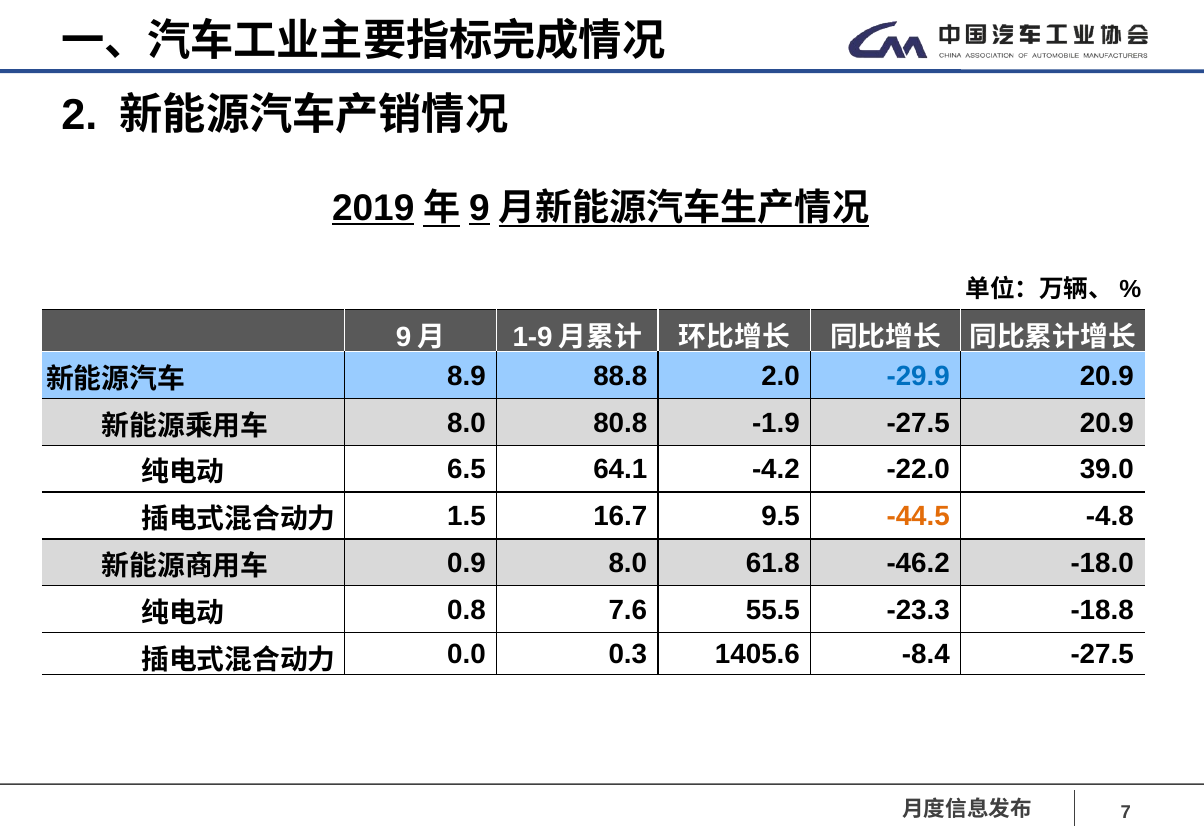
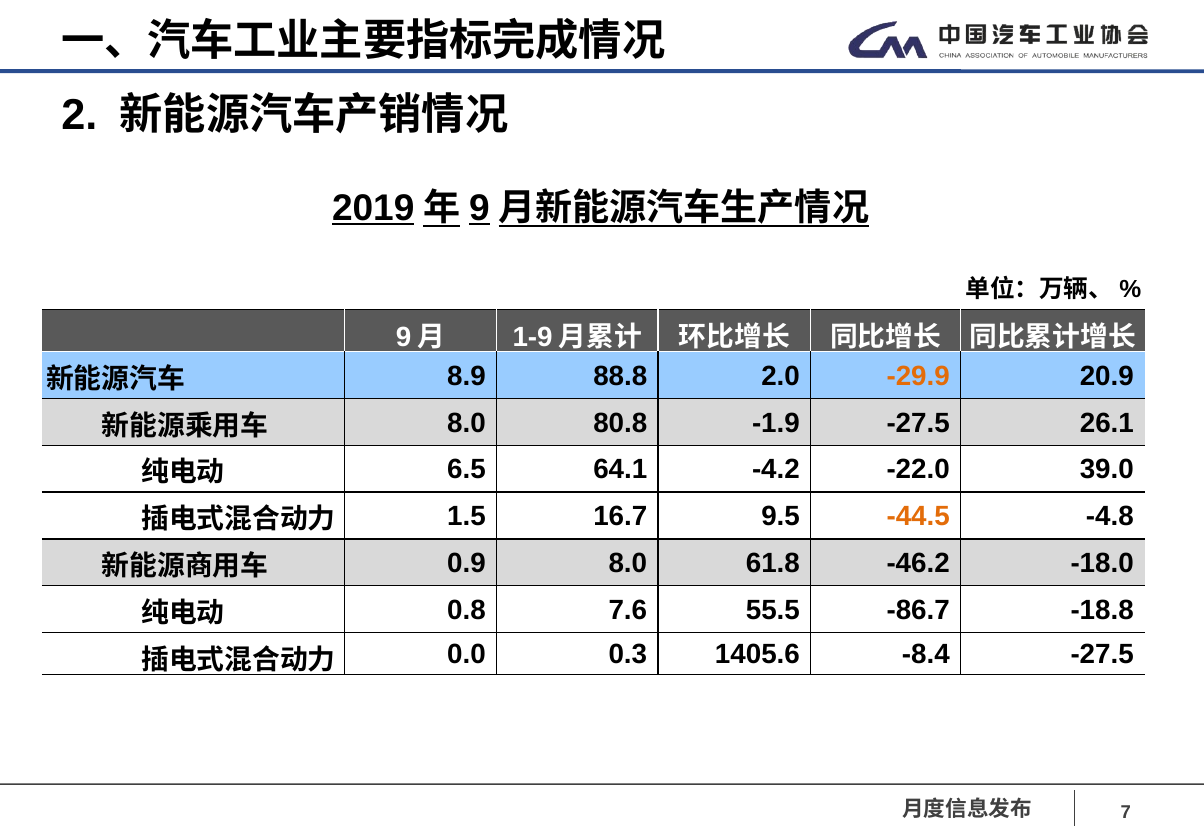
-29.9 colour: blue -> orange
-27.5 20.9: 20.9 -> 26.1
-23.3: -23.3 -> -86.7
